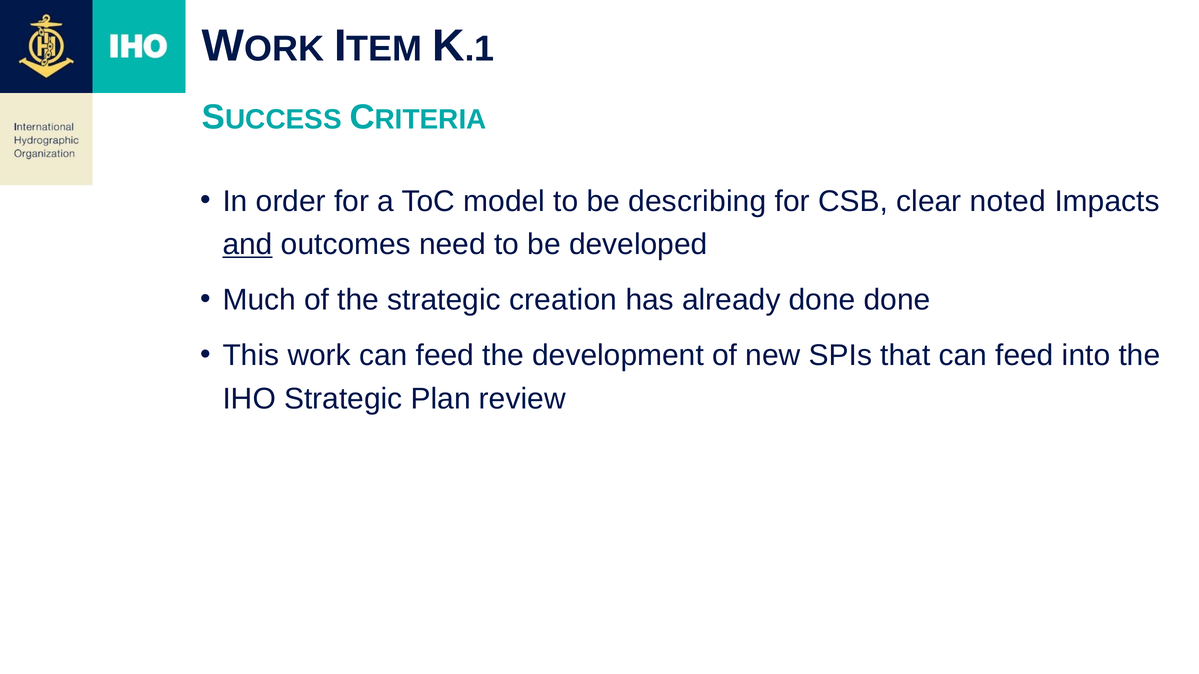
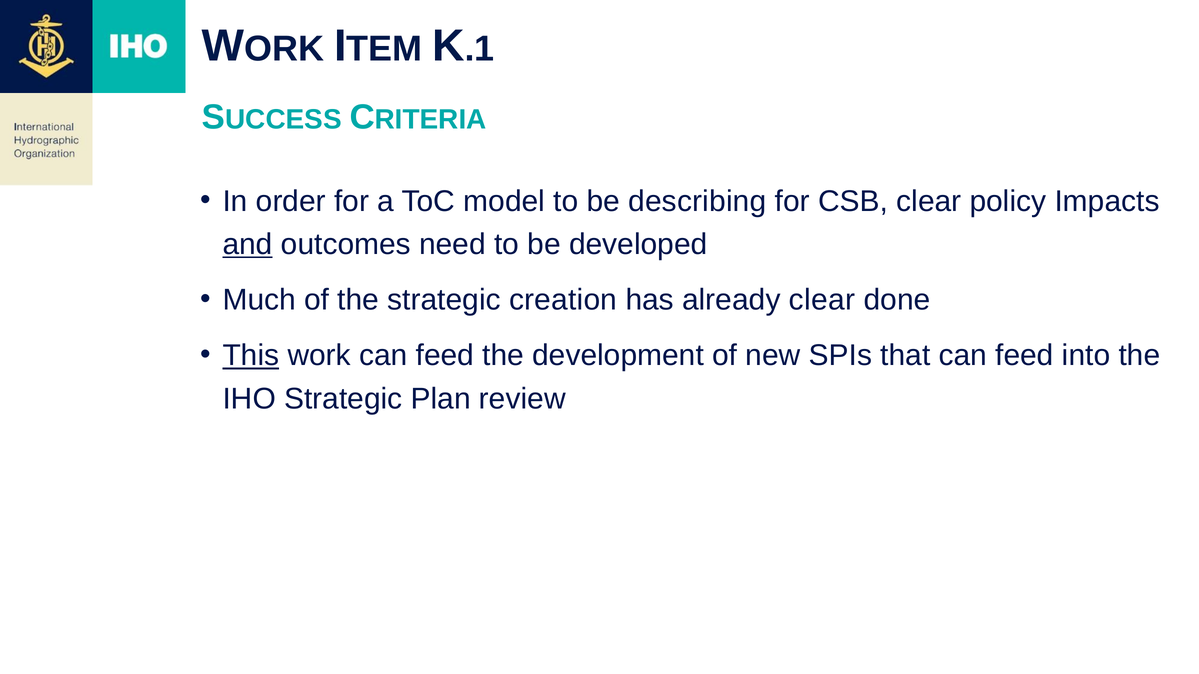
noted: noted -> policy
already done: done -> clear
This underline: none -> present
